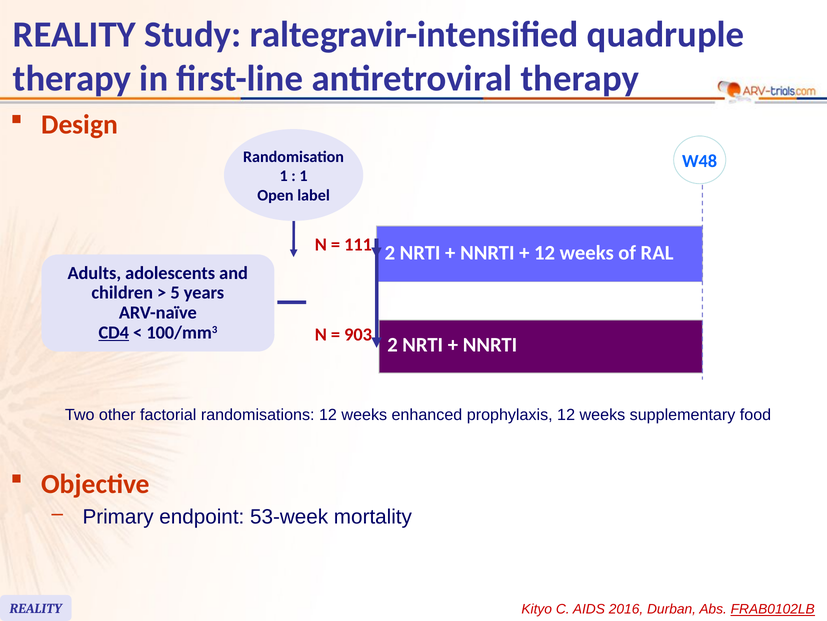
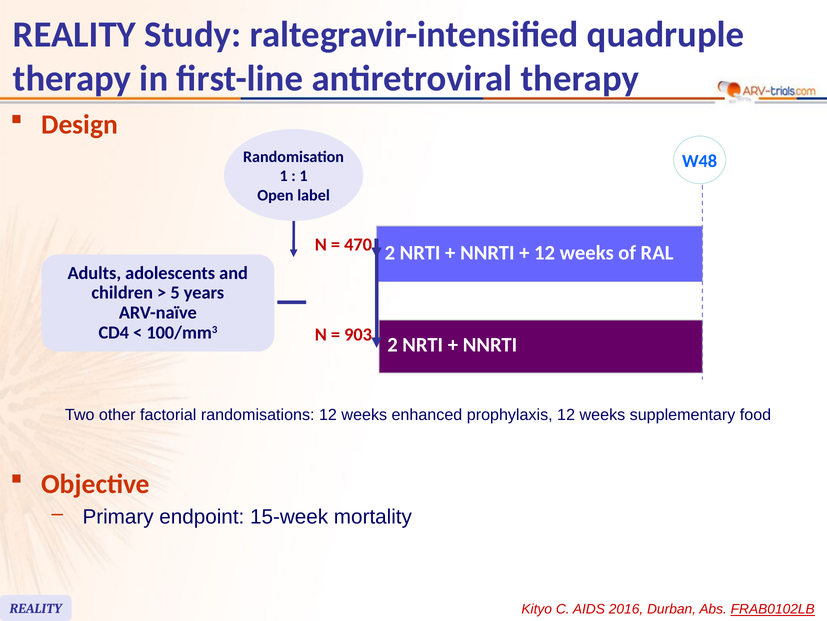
111: 111 -> 470
CD4 underline: present -> none
53-week: 53-week -> 15-week
